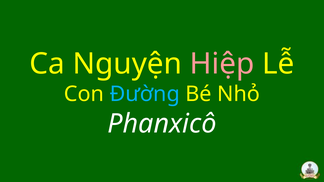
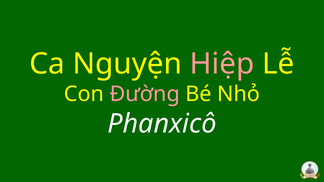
Đường colour: light blue -> pink
